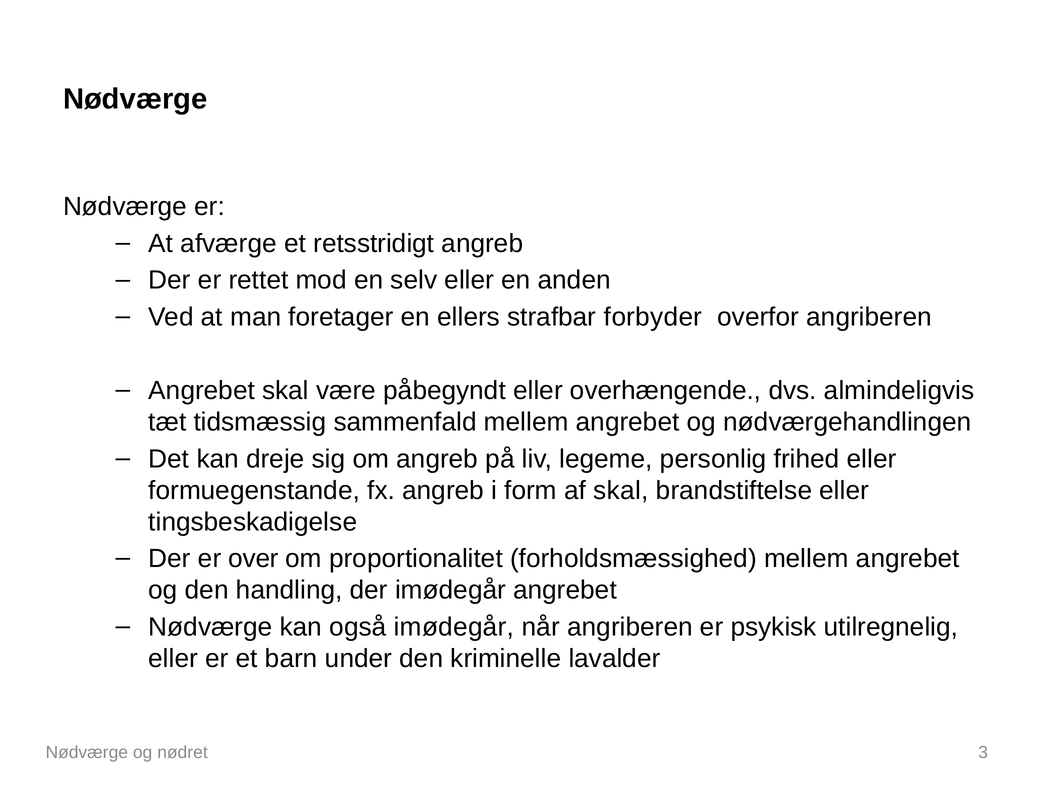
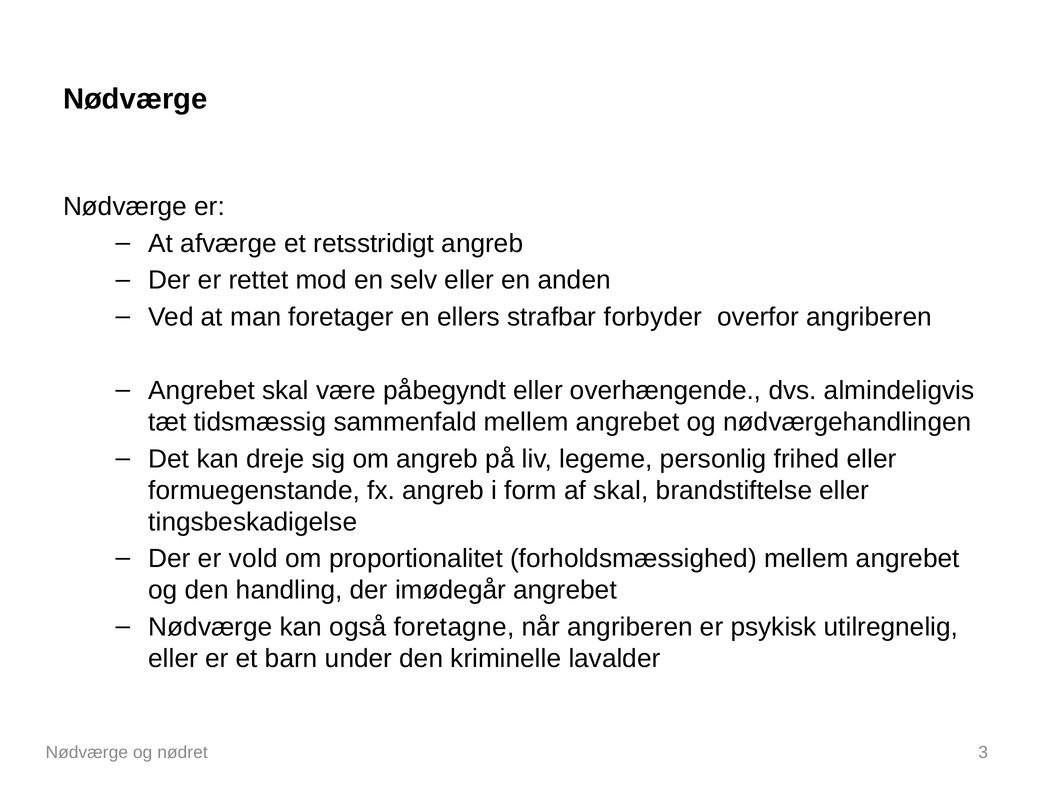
over: over -> vold
også imødegår: imødegår -> foretagne
